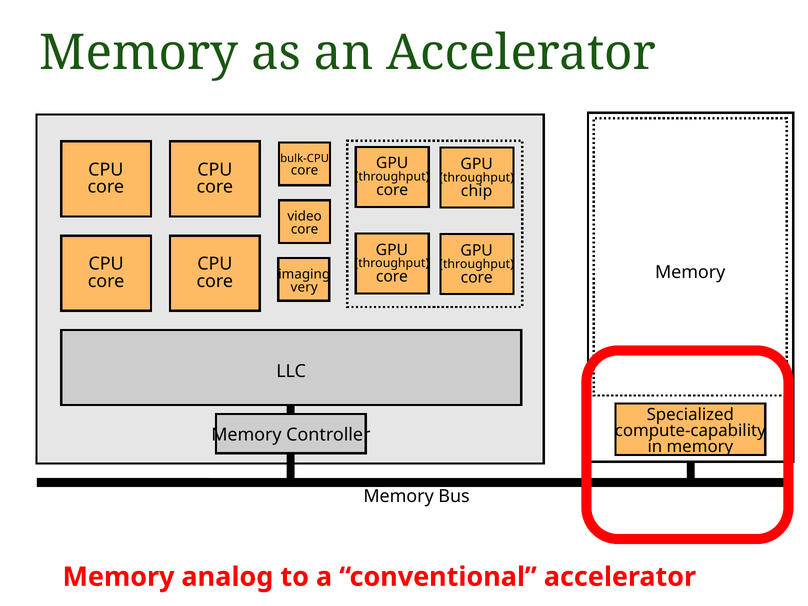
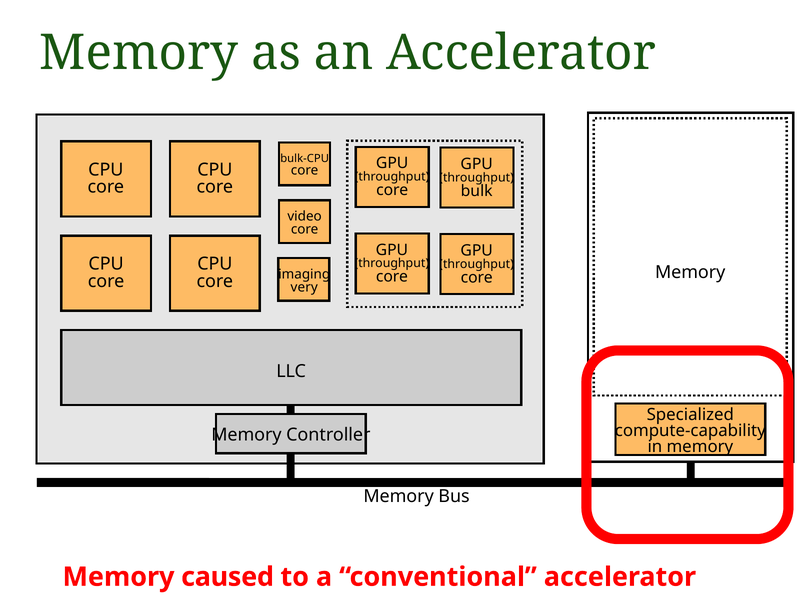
chip: chip -> bulk
analog: analog -> caused
